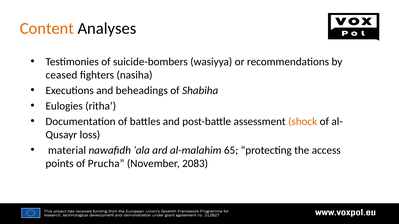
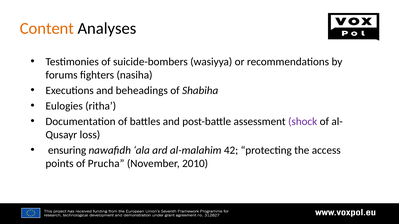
ceased: ceased -> forums
shock colour: orange -> purple
material: material -> ensuring
65: 65 -> 42
2083: 2083 -> 2010
